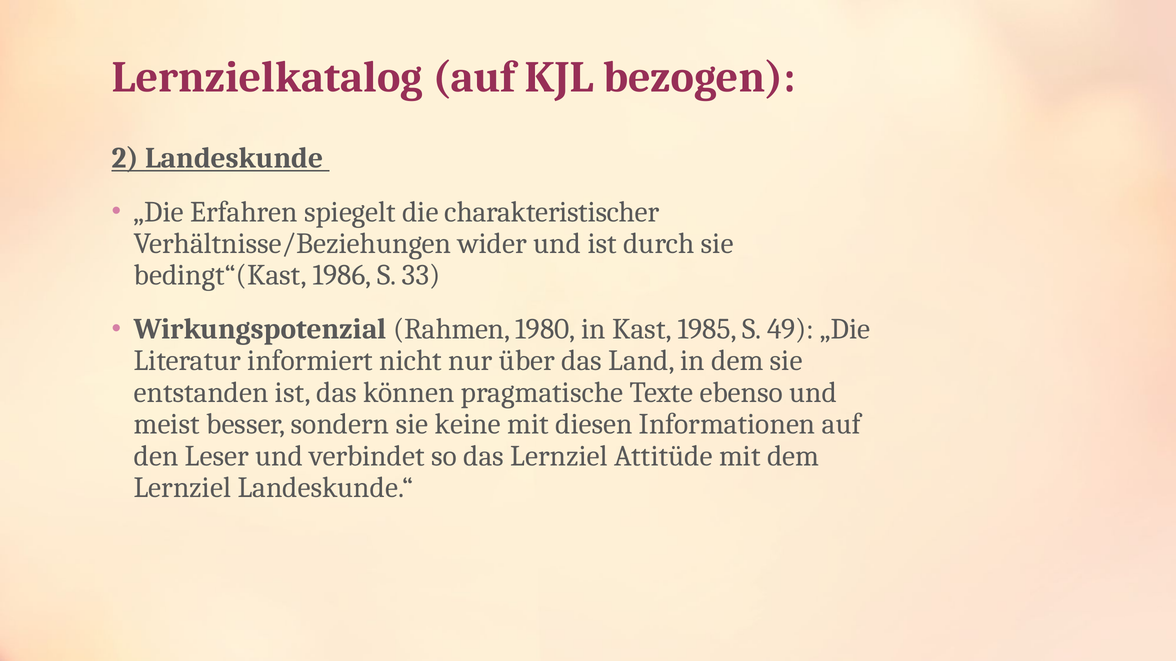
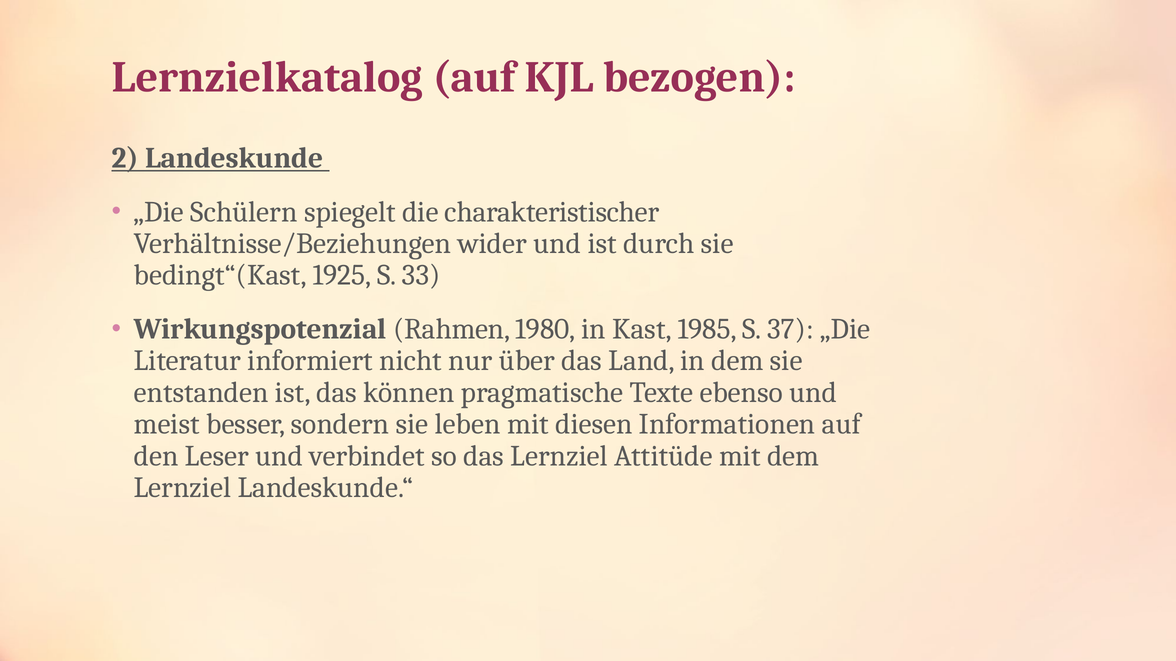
Erfahren: Erfahren -> Schülern
1986: 1986 -> 1925
49: 49 -> 37
keine: keine -> leben
